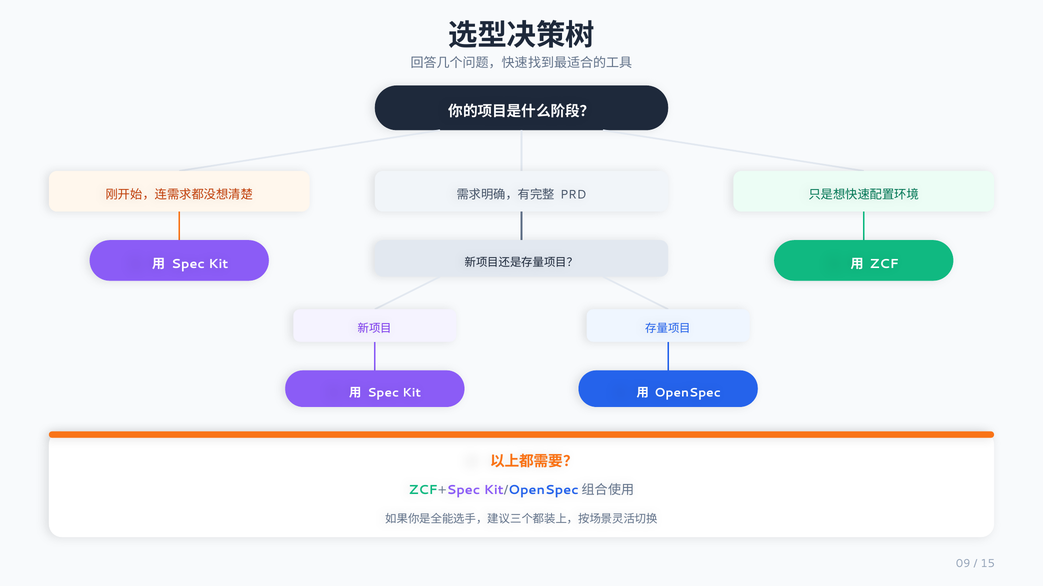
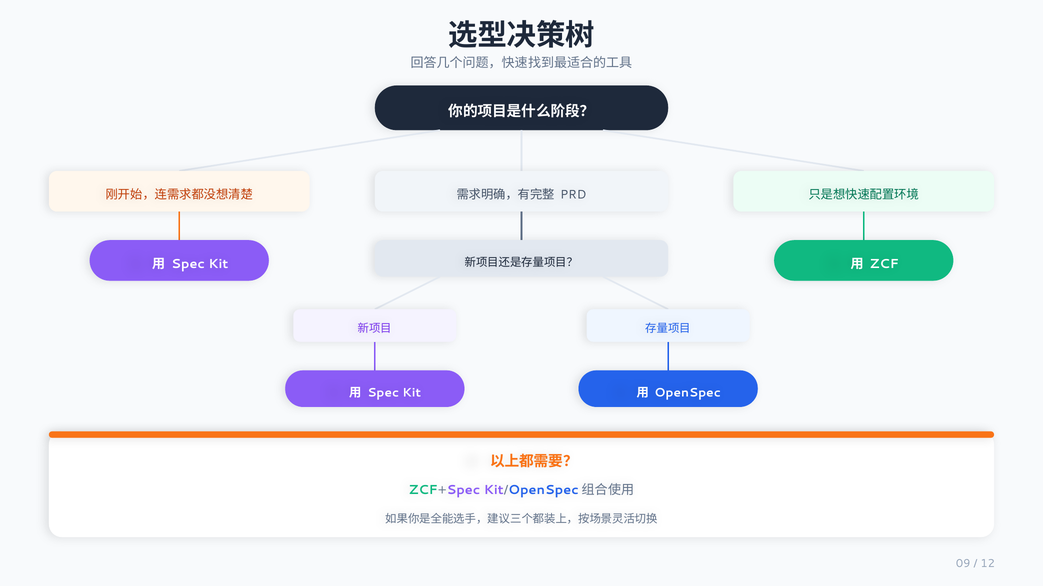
15: 15 -> 12
